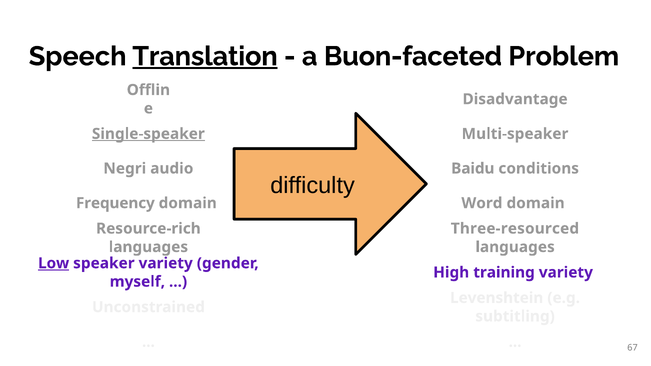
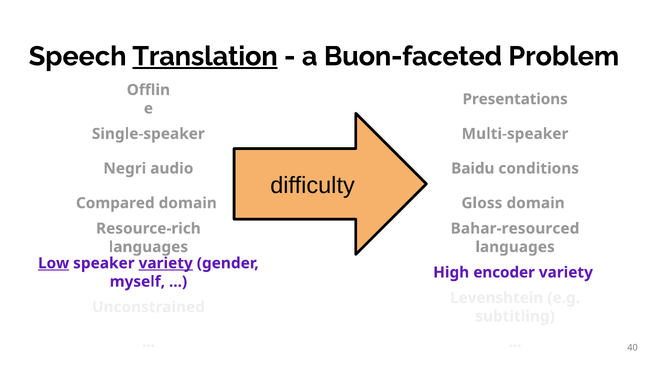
Disadvantage: Disadvantage -> Presentations
Single-speaker underline: present -> none
Frequency: Frequency -> Compared
Word: Word -> Gloss
Three-resourced: Three-resourced -> Bahar-resourced
variety at (166, 263) underline: none -> present
training: training -> encoder
67: 67 -> 40
